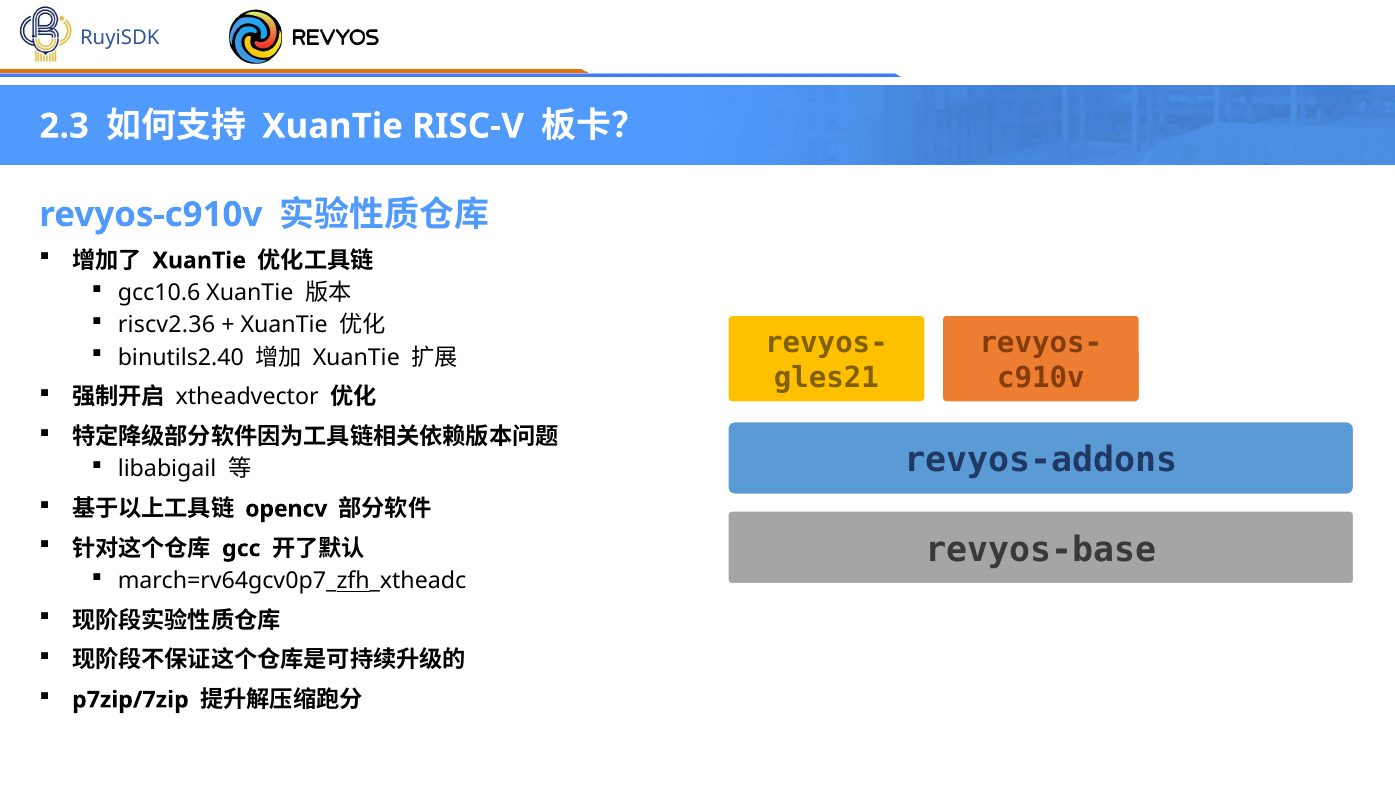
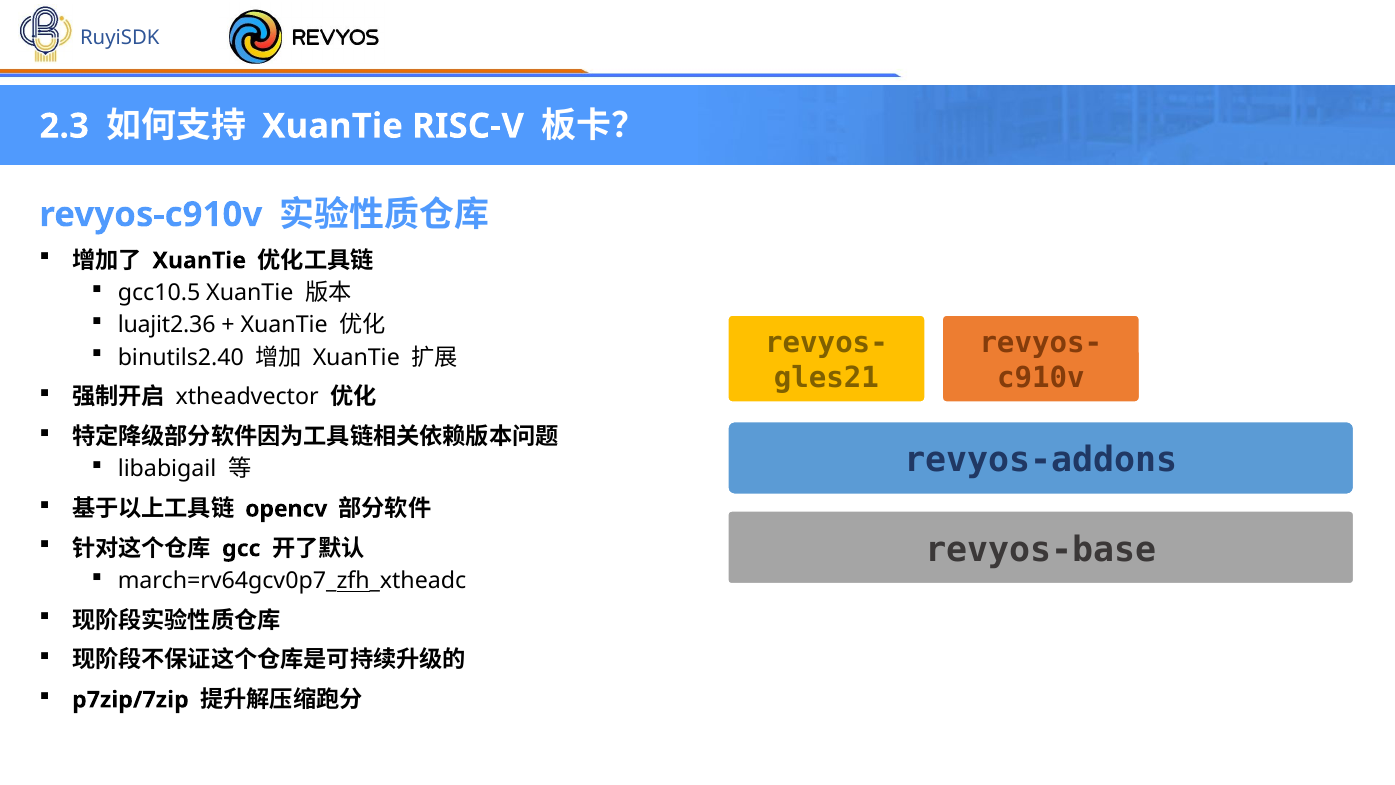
gcc10.6: gcc10.6 -> gcc10.5
riscv2.36: riscv2.36 -> luajit2.36
